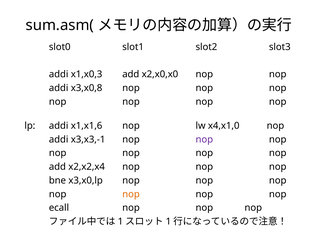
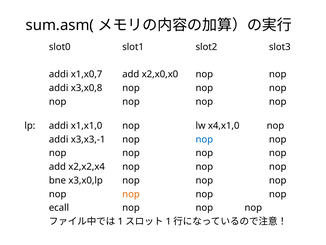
x1,x0,3: x1,x0,3 -> x1,x0,7
x1,x1,6: x1,x1,6 -> x1,x1,0
nop at (204, 139) colour: purple -> blue
